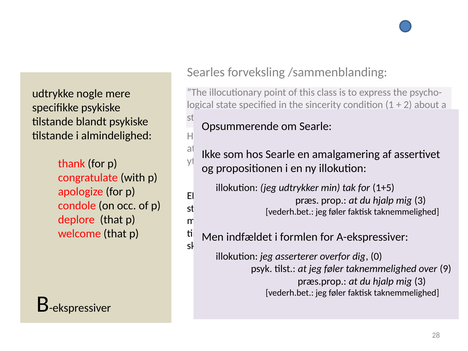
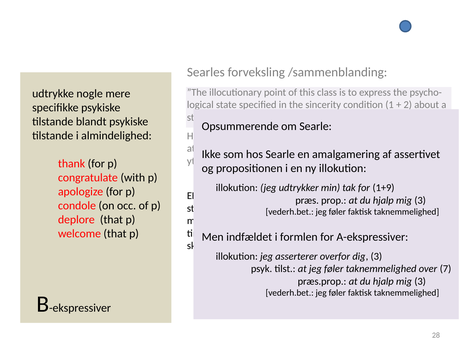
1+5: 1+5 -> 1+9
dig 0: 0 -> 3
9: 9 -> 7
